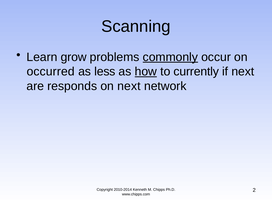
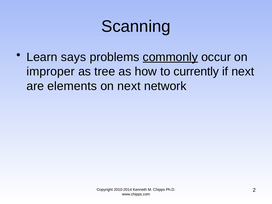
grow: grow -> says
occurred: occurred -> improper
less: less -> tree
how underline: present -> none
responds: responds -> elements
